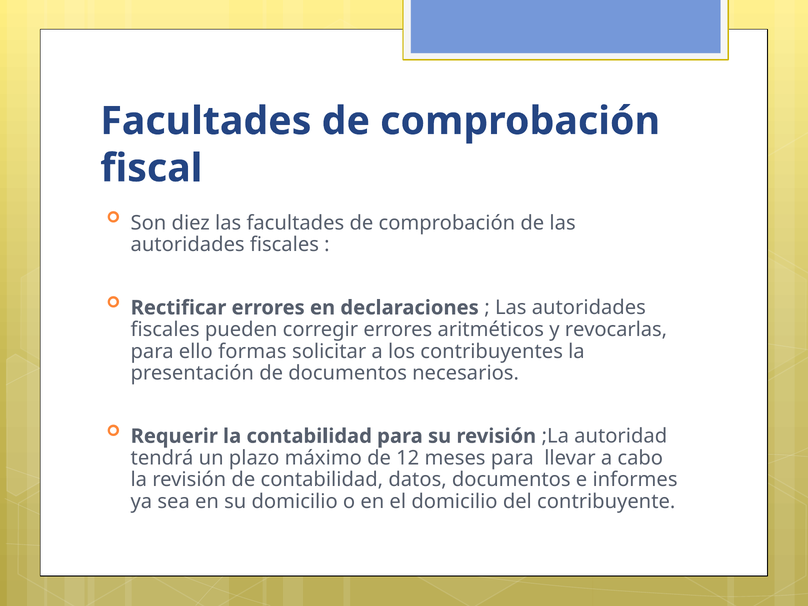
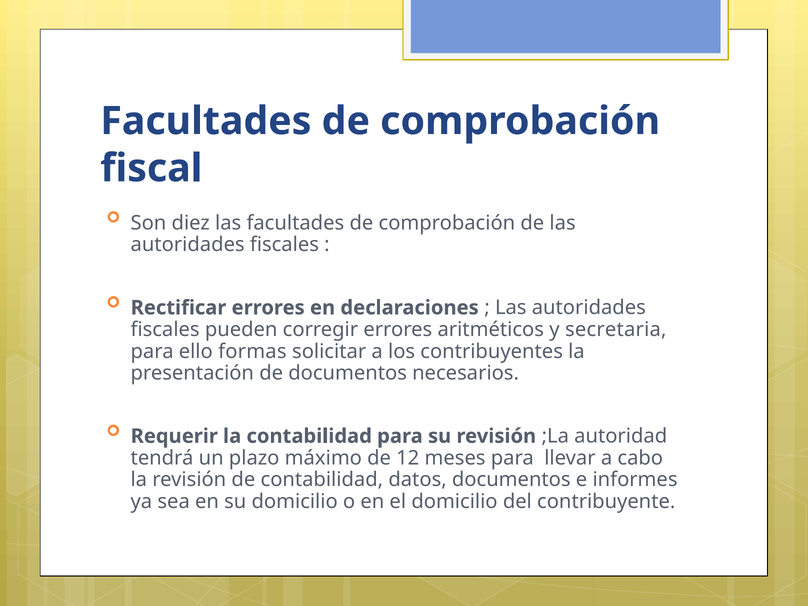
revocarlas: revocarlas -> secretaria
